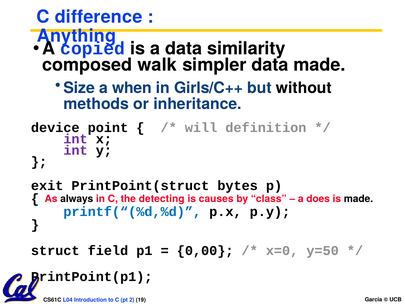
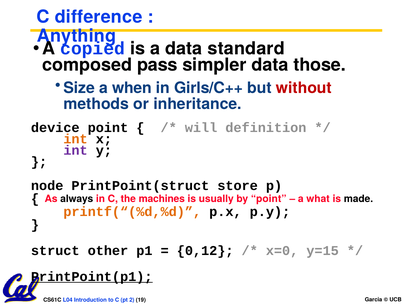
similarity: similarity -> standard
walk: walk -> pass
data made: made -> those
without colour: black -> red
int at (76, 139) colour: purple -> orange
exit: exit -> node
bytes: bytes -> store
detecting: detecting -> machines
causes: causes -> usually
by class: class -> point
does: does -> what
printf(“(%d,%d colour: blue -> orange
field: field -> other
0,00: 0,00 -> 0,12
y=50: y=50 -> y=15
PrintPoint(p1 underline: none -> present
